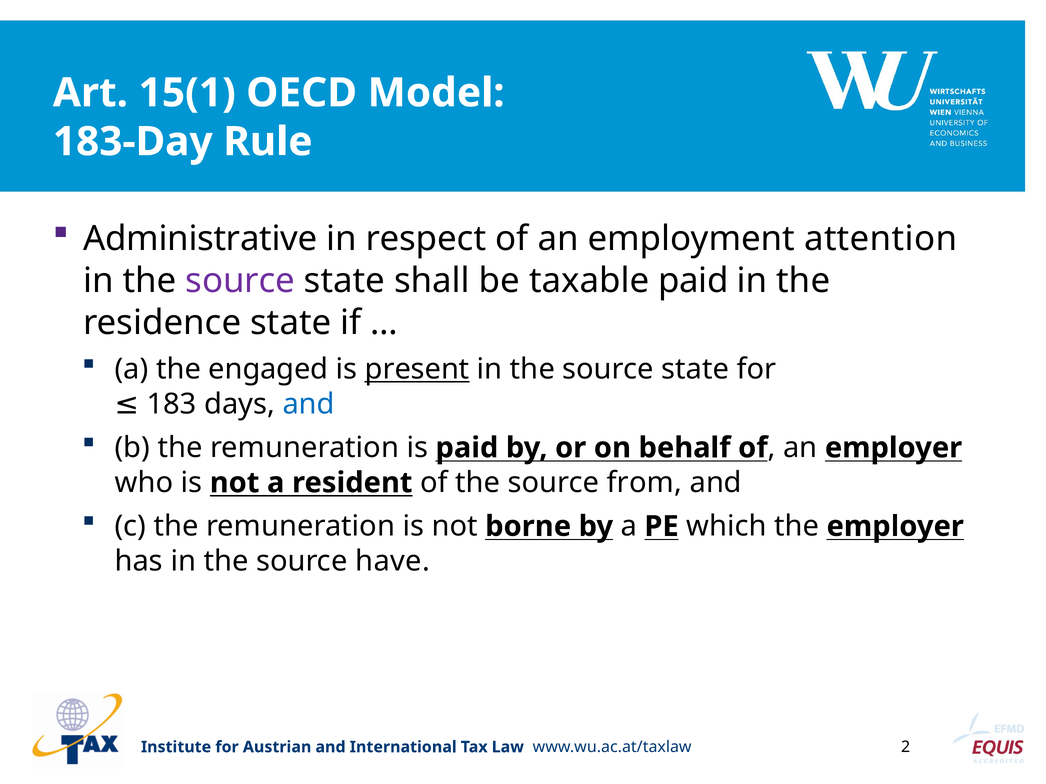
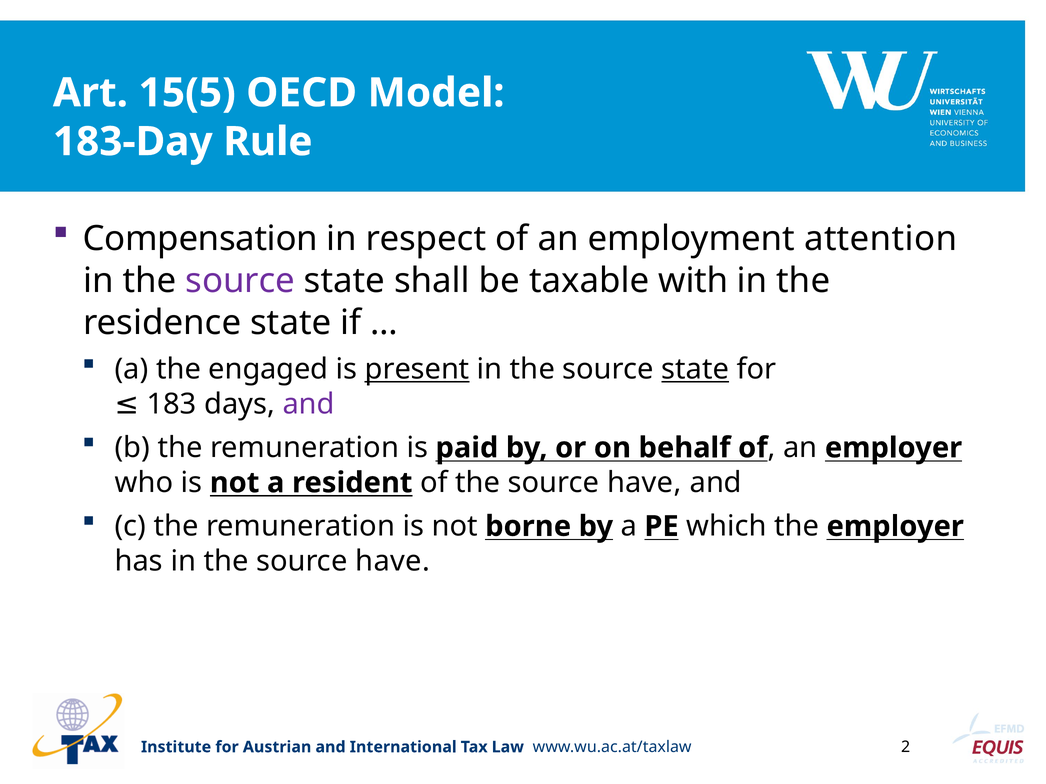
15(1: 15(1 -> 15(5
Administrative: Administrative -> Compensation
taxable paid: paid -> with
state at (695, 369) underline: none -> present
and at (309, 404) colour: blue -> purple
of the source from: from -> have
